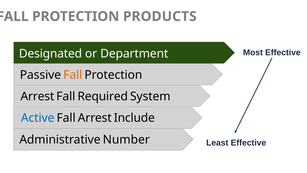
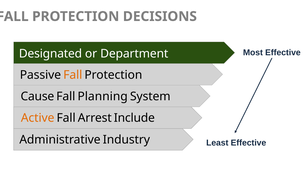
PRODUCTS: PRODUCTS -> DECISIONS
Arrest at (37, 96): Arrest -> Cause
Required: Required -> Planning
Active colour: blue -> orange
Number: Number -> Industry
